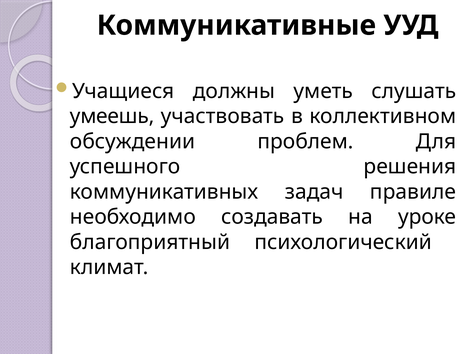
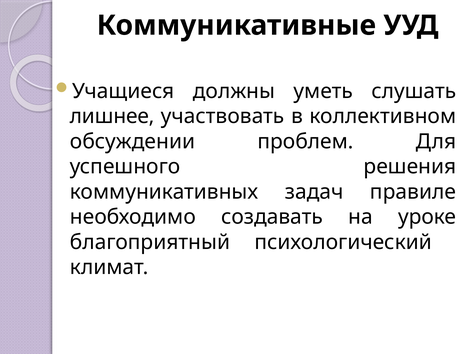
умеешь: умеешь -> лишнее
